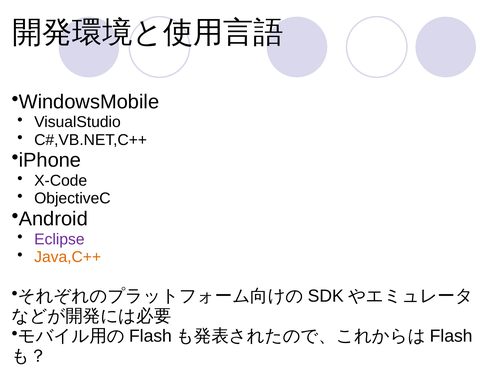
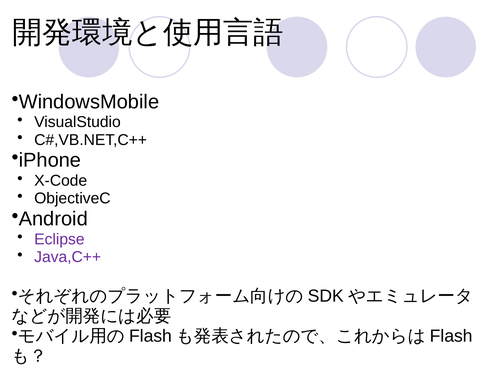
Java,C++ colour: orange -> purple
